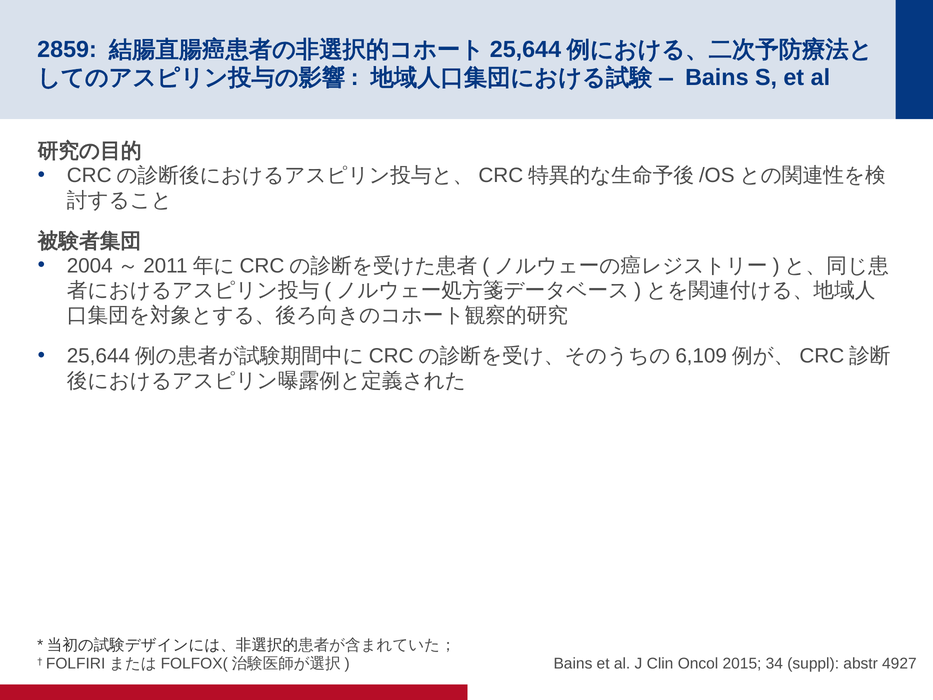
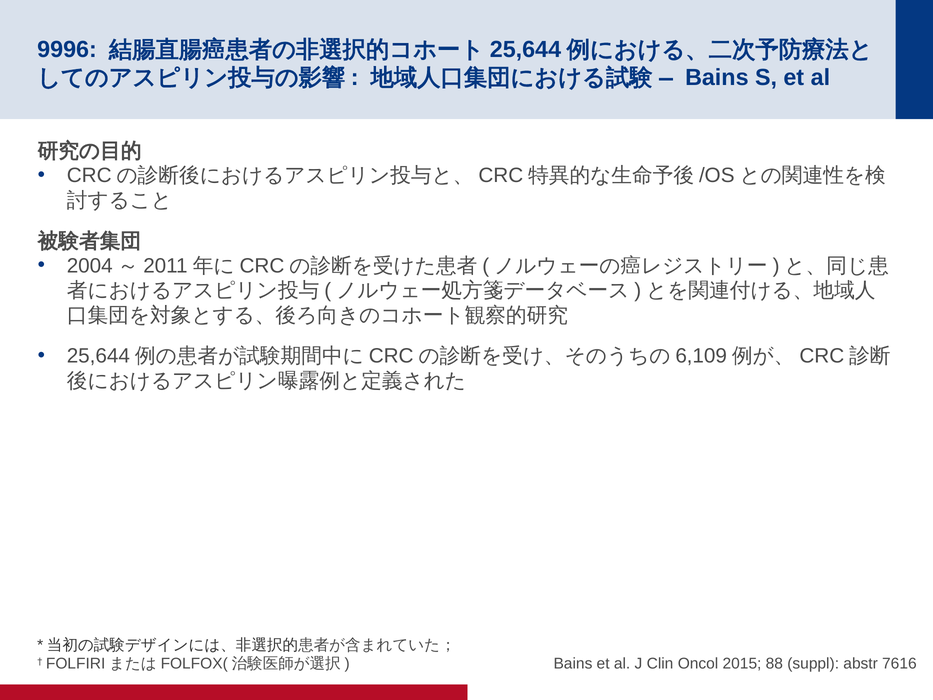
2859: 2859 -> 9996
34: 34 -> 88
4927: 4927 -> 7616
